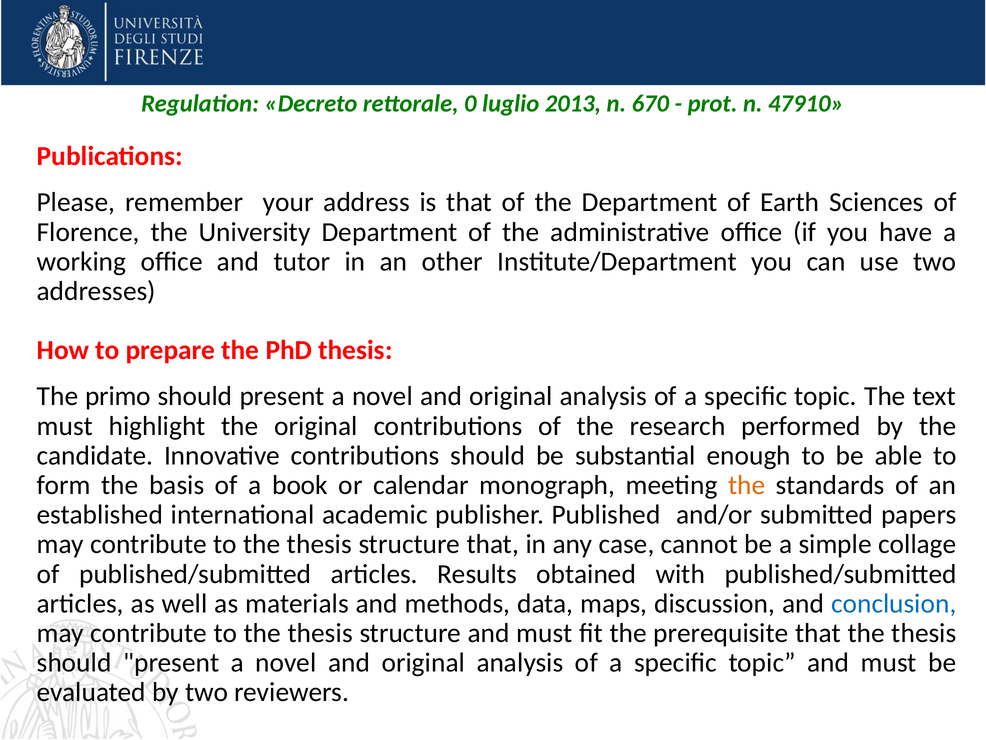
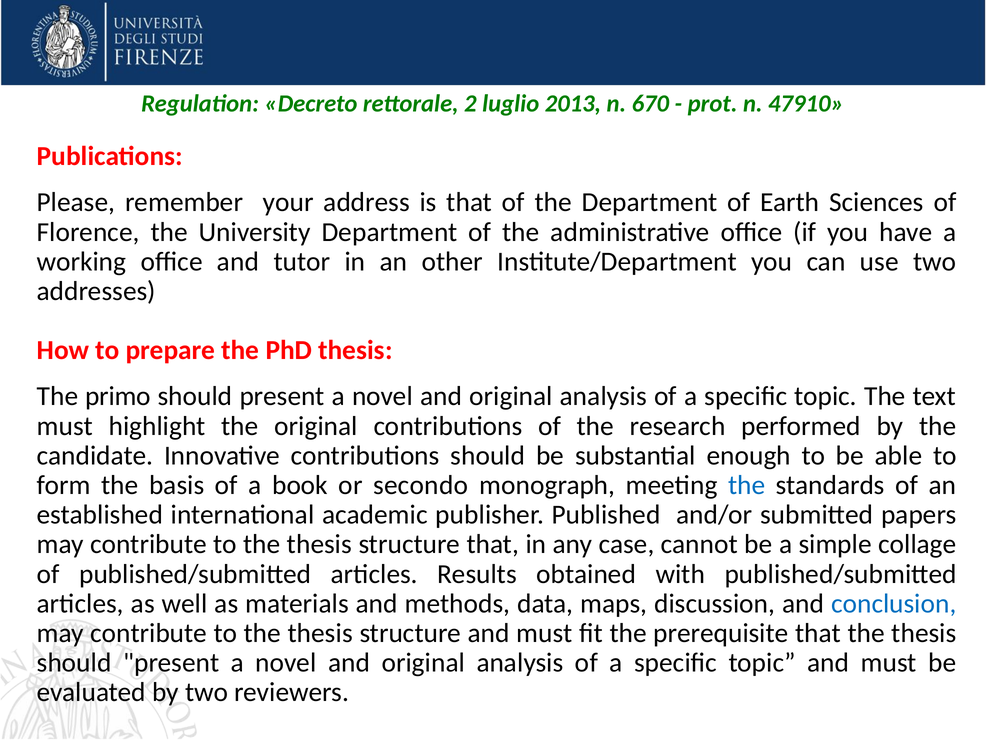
0: 0 -> 2
calendar: calendar -> secondo
the at (747, 485) colour: orange -> blue
